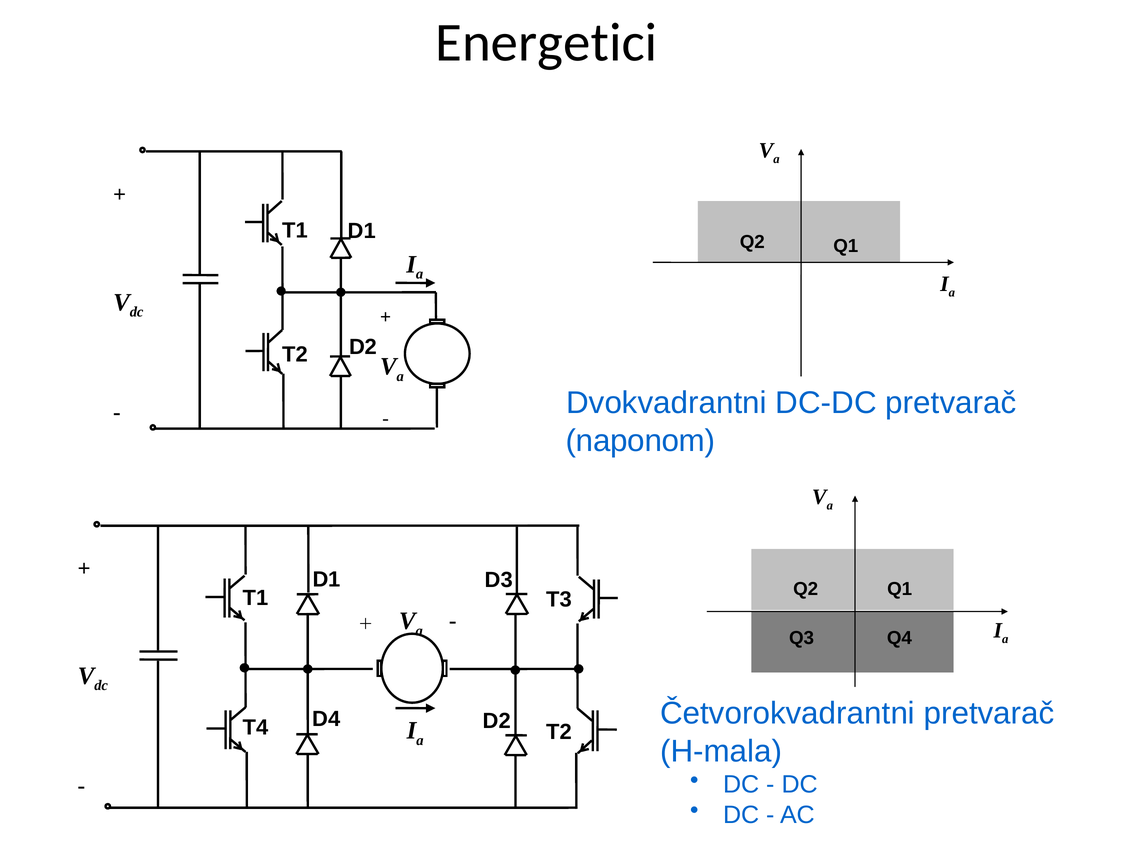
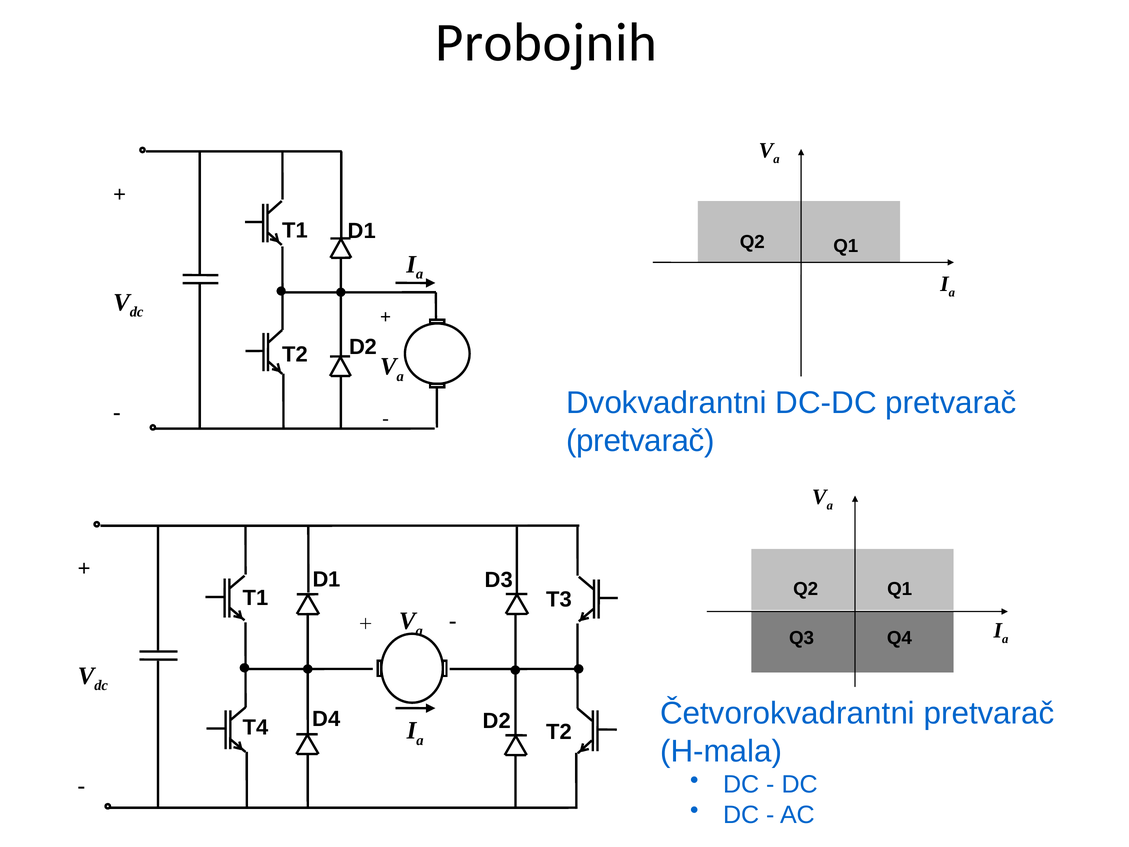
Energetici: Energetici -> Probojnih
naponom at (640, 441): naponom -> pretvarač
